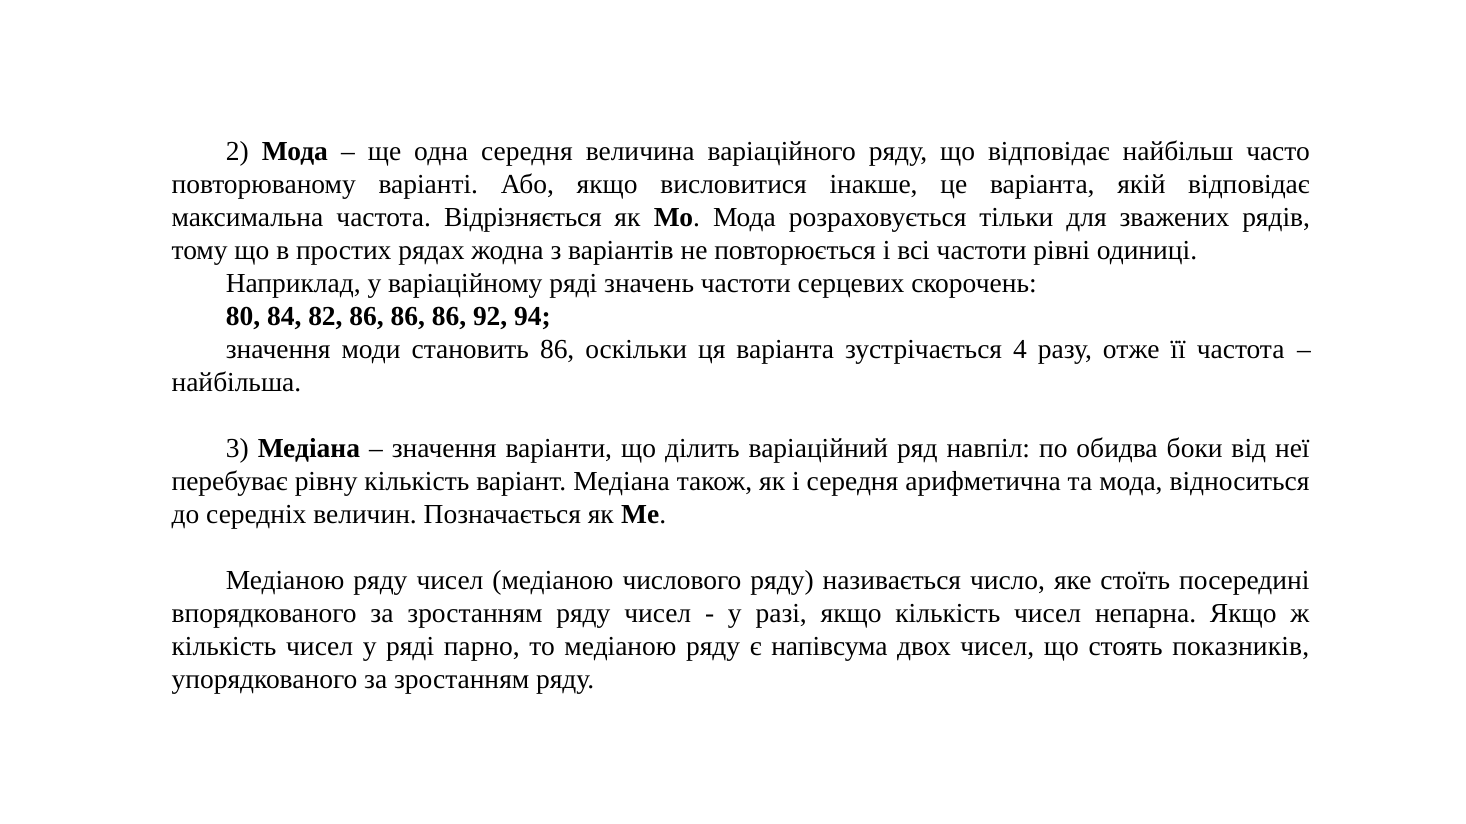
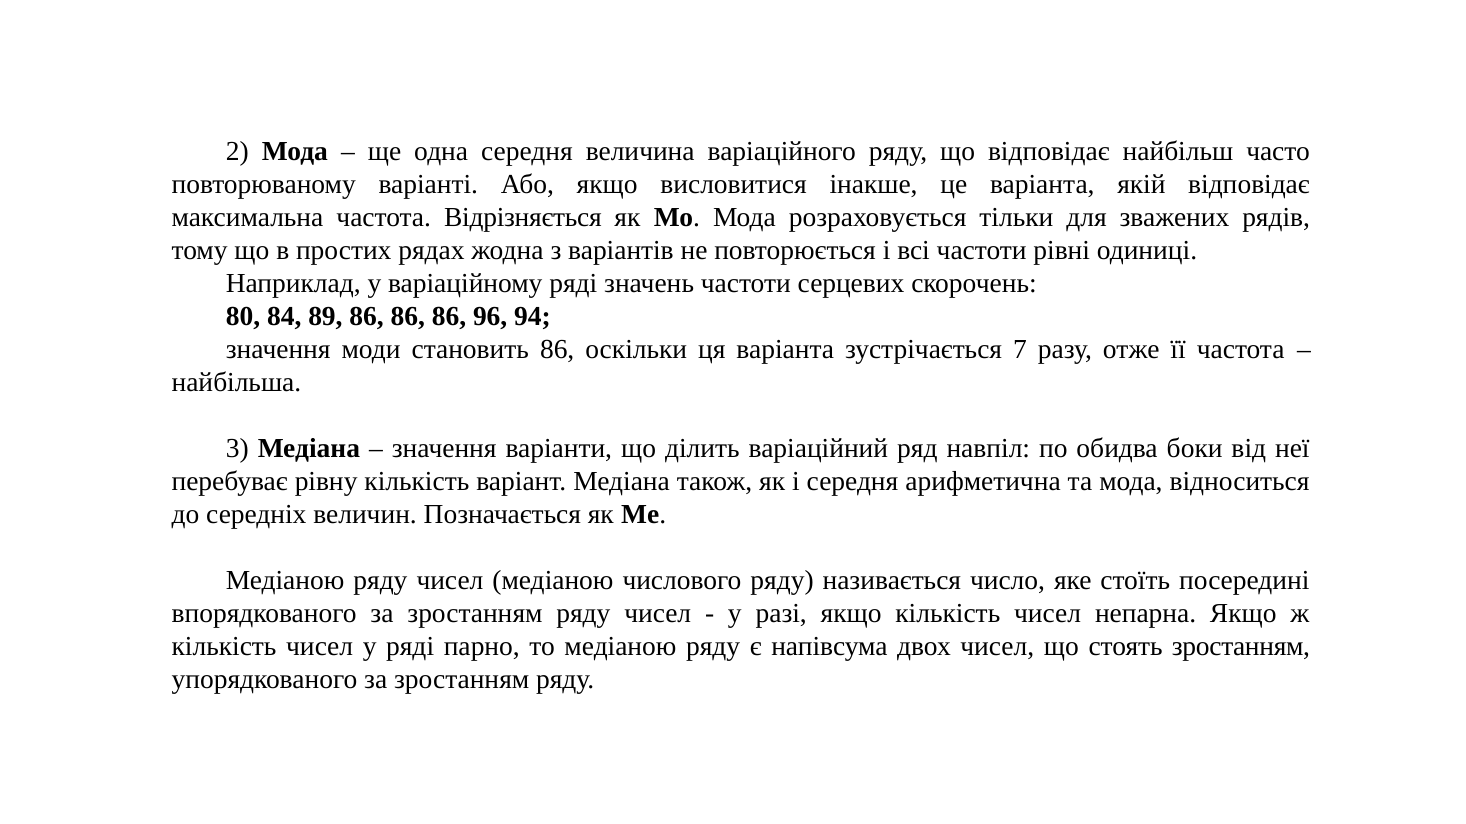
82: 82 -> 89
92: 92 -> 96
4: 4 -> 7
стоять показників: показників -> зростанням
